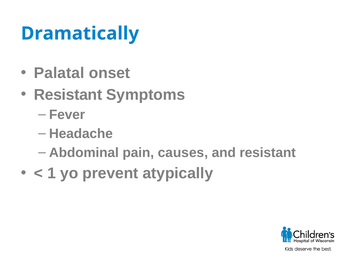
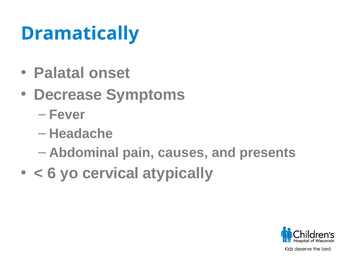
Resistant at (68, 95): Resistant -> Decrease
and resistant: resistant -> presents
1: 1 -> 6
prevent: prevent -> cervical
